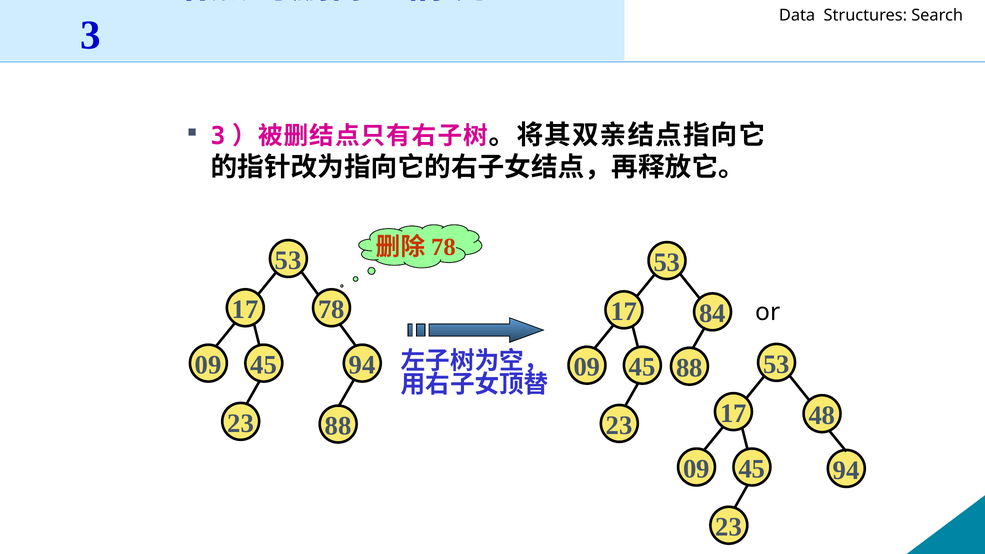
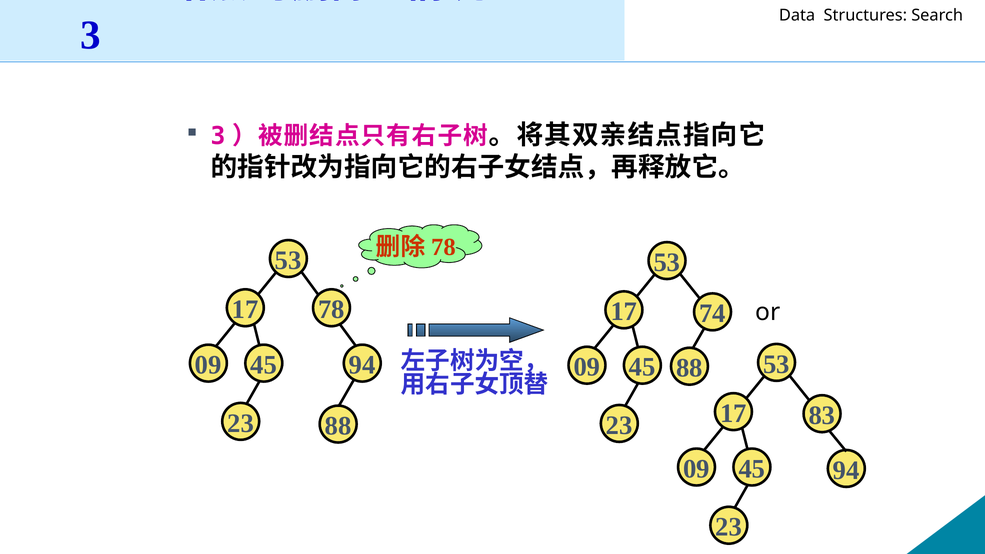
84: 84 -> 74
48: 48 -> 83
